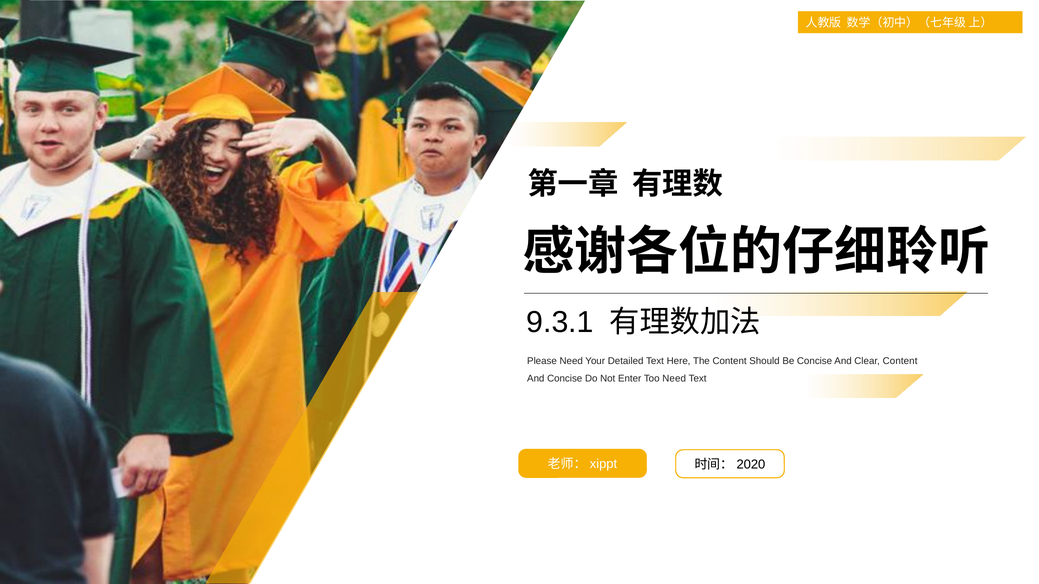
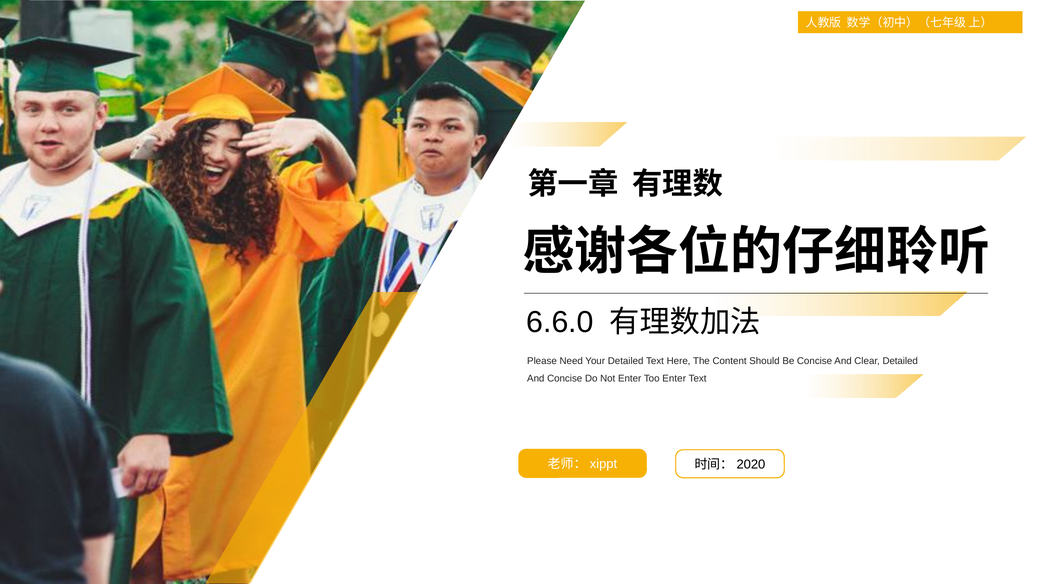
9.3.1: 9.3.1 -> 6.6.0
Clear Content: Content -> Detailed
Too Need: Need -> Enter
